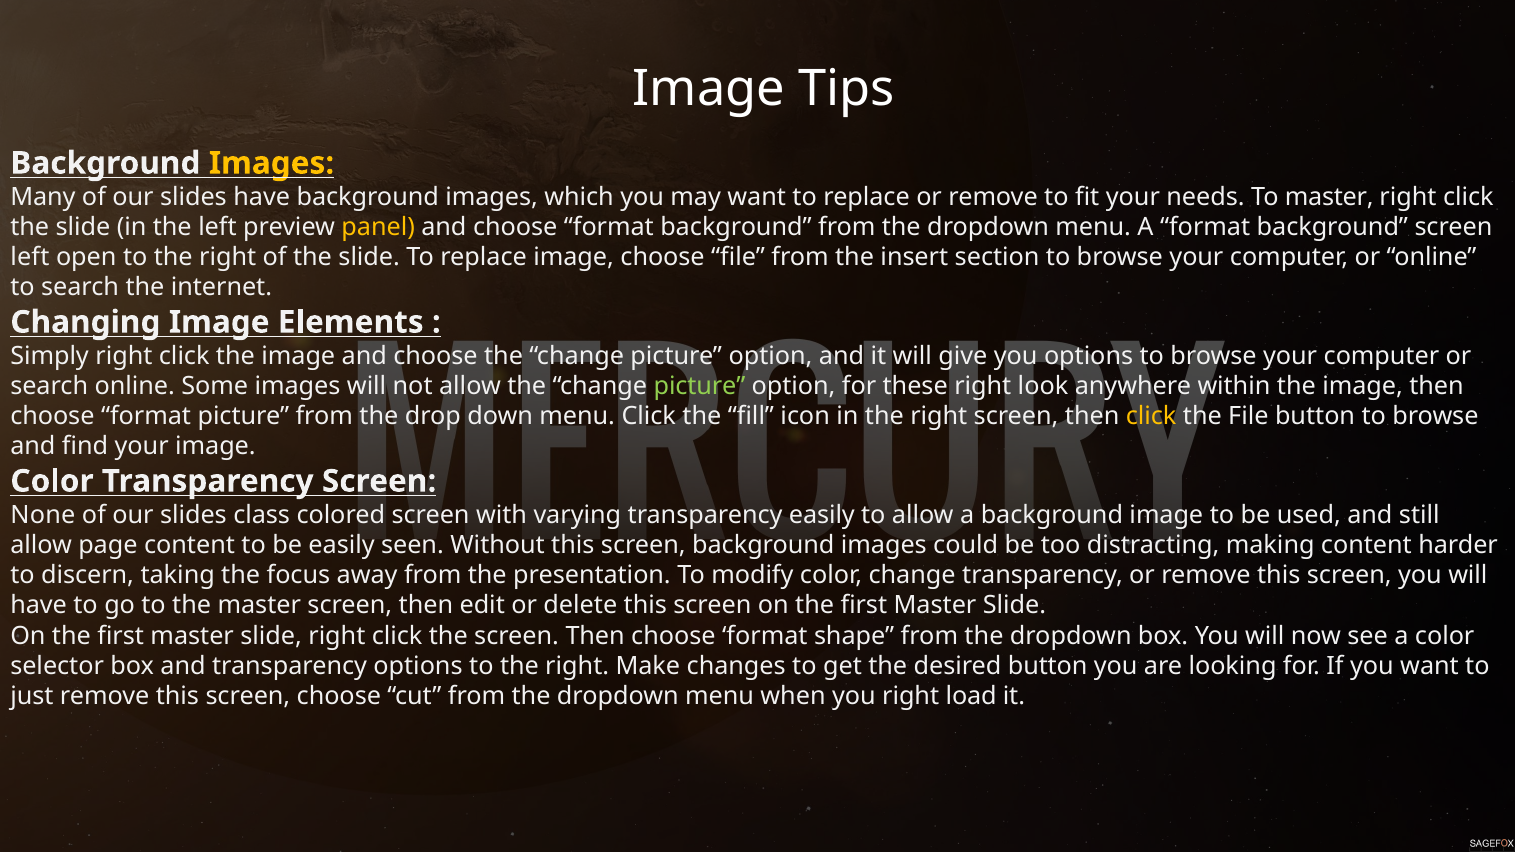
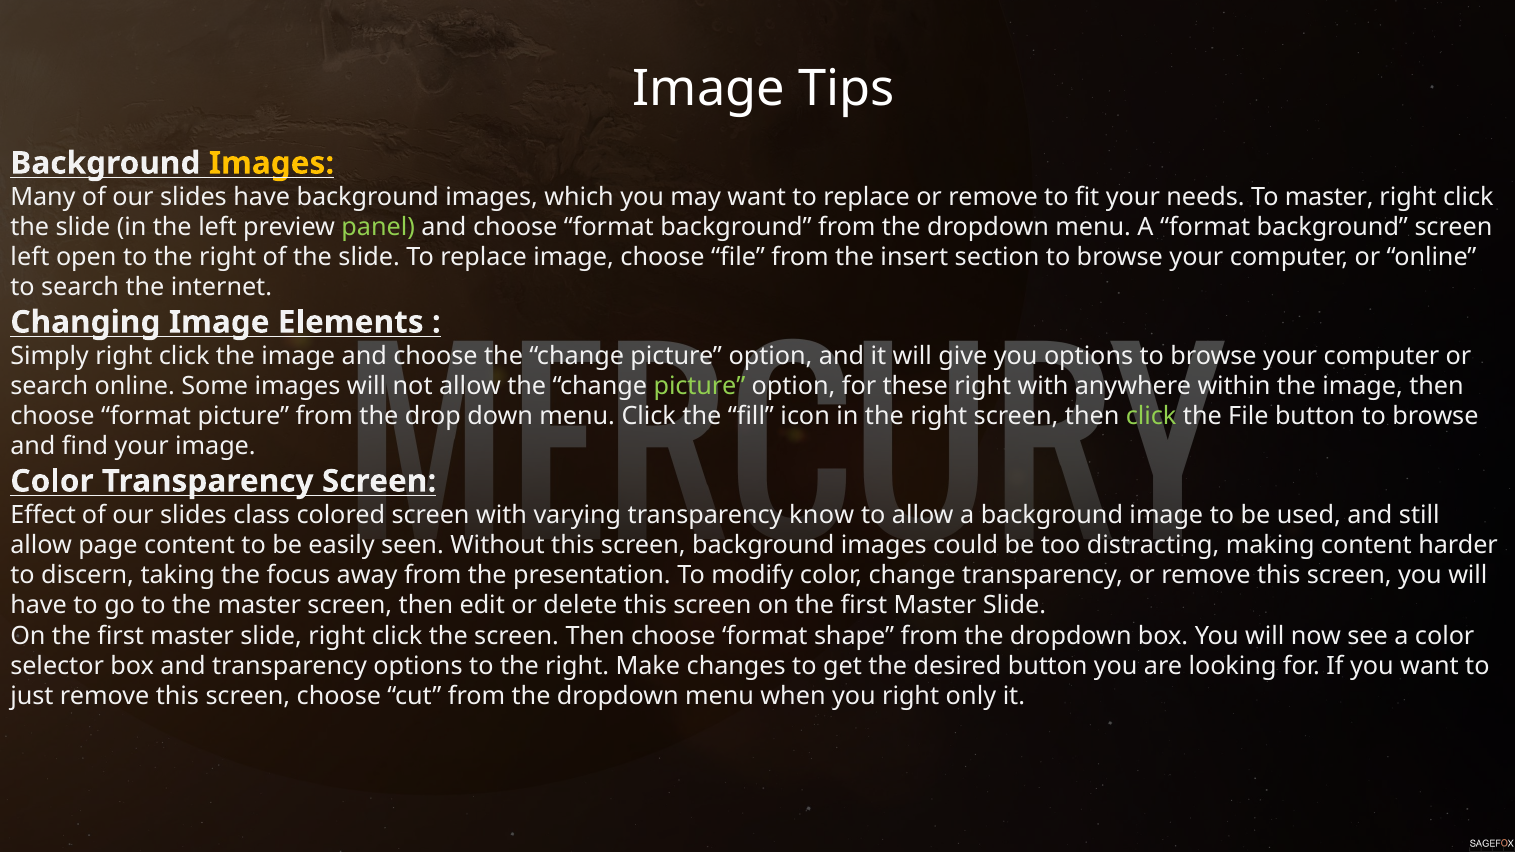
panel colour: yellow -> light green
right look: look -> with
click at (1151, 416) colour: yellow -> light green
None: None -> Effect
transparency easily: easily -> know
load: load -> only
